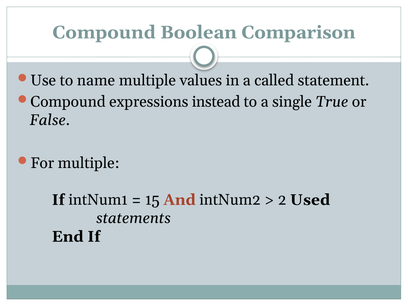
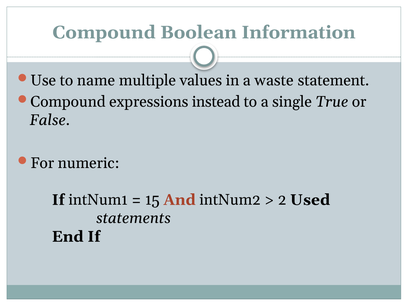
Comparison: Comparison -> Information
called: called -> waste
For multiple: multiple -> numeric
